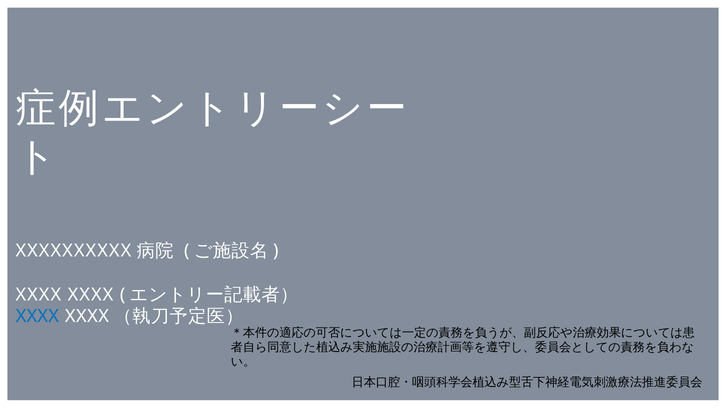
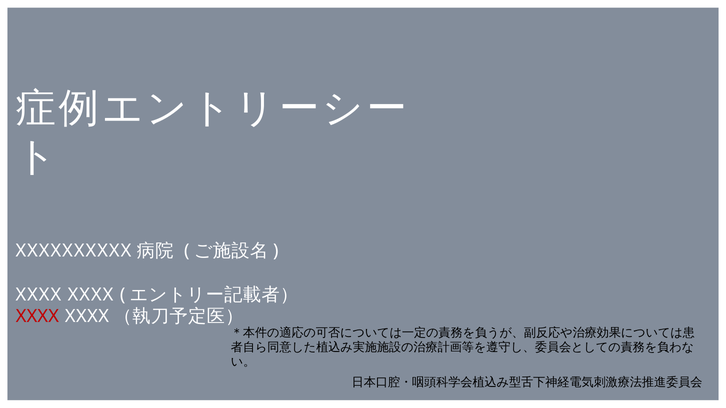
XXXX at (37, 317) colour: blue -> red
